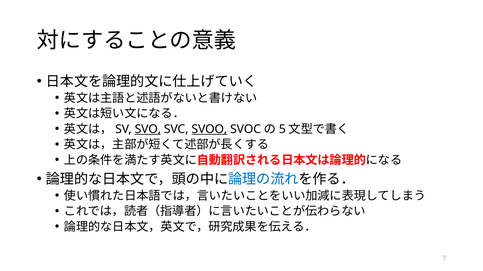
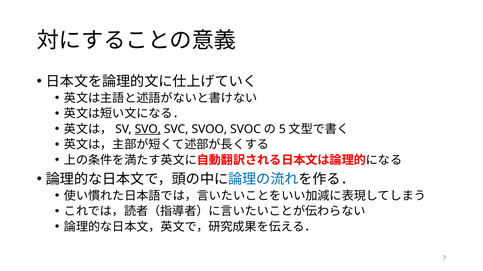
SVOO underline: present -> none
